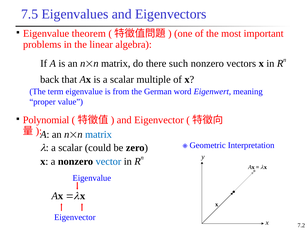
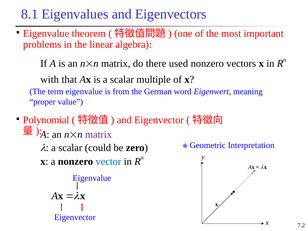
7.5: 7.5 -> 8.1
such: such -> used
back: back -> with
matrix at (98, 135) colour: blue -> purple
